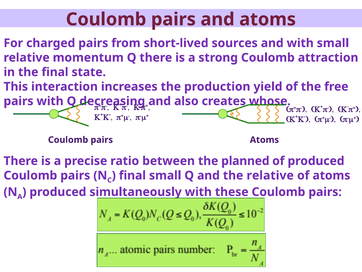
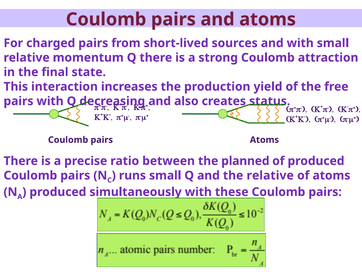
whose: whose -> status
final at (132, 175): final -> runs
